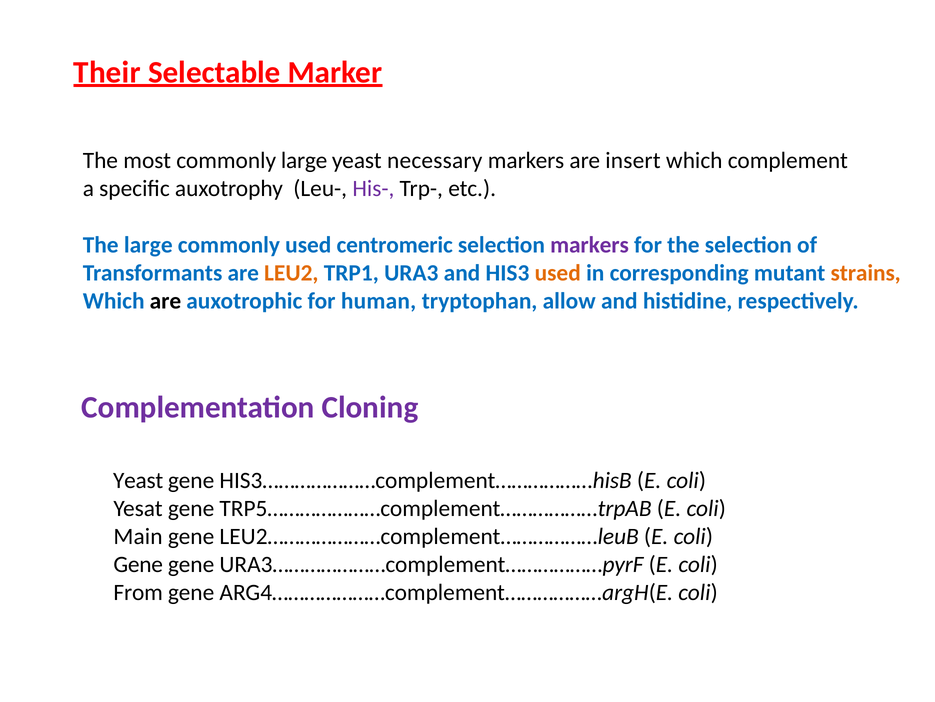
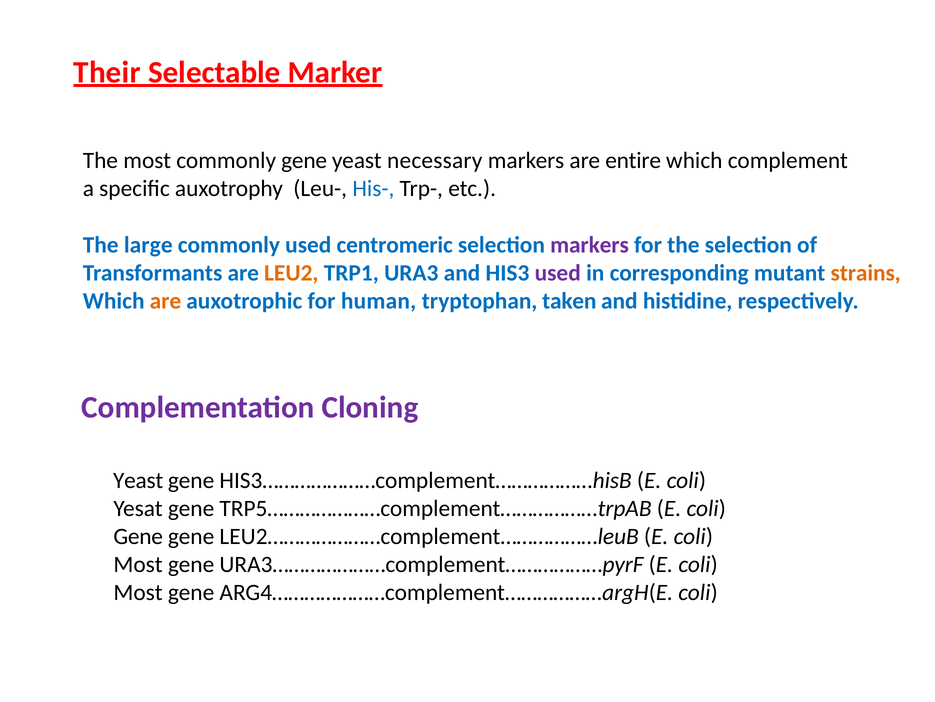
commonly large: large -> gene
insert: insert -> entire
His- colour: purple -> blue
used at (558, 273) colour: orange -> purple
are at (165, 301) colour: black -> orange
allow: allow -> taken
Main at (138, 536): Main -> Gene
Gene at (138, 564): Gene -> Most
From at (138, 592): From -> Most
